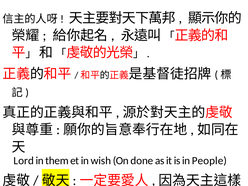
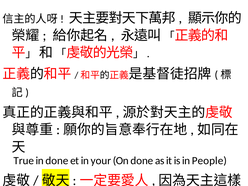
Lord: Lord -> True
in them: them -> done
wish: wish -> your
